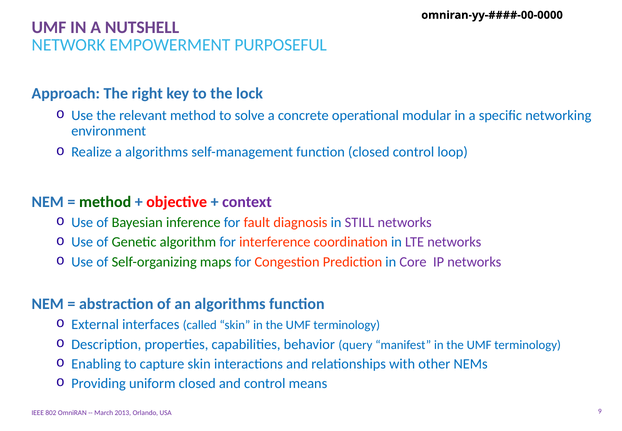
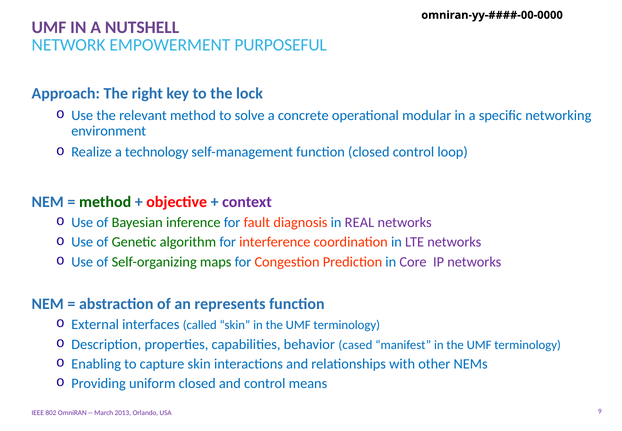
a algorithms: algorithms -> technology
STILL: STILL -> REAL
an algorithms: algorithms -> represents
query: query -> cased
